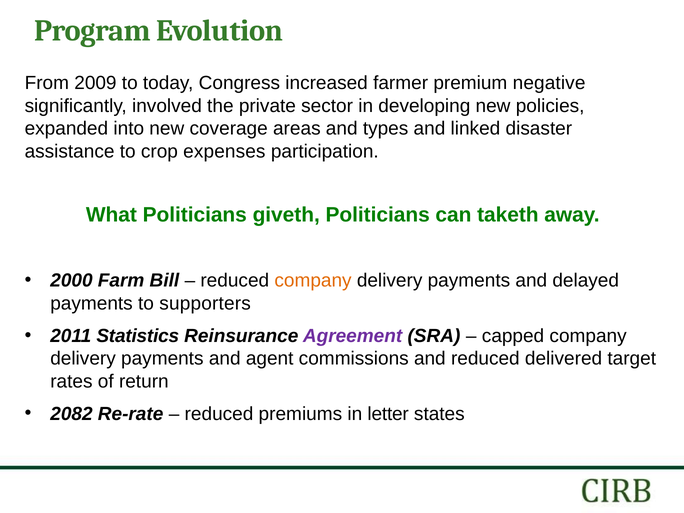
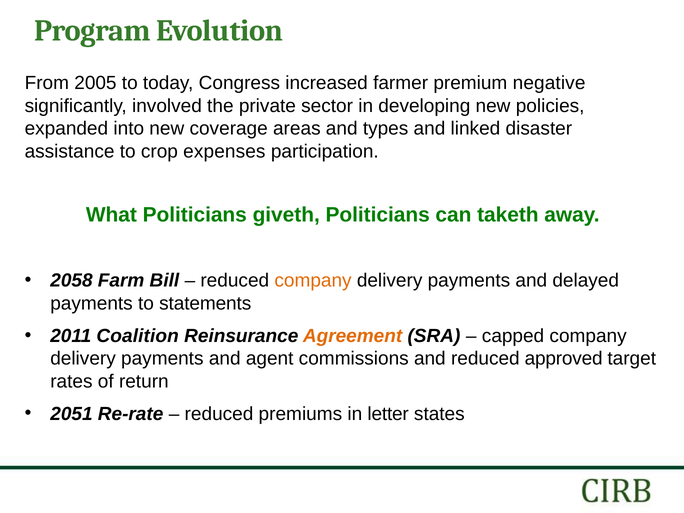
2009: 2009 -> 2005
2000: 2000 -> 2058
supporters: supporters -> statements
Statistics: Statistics -> Coalition
Agreement colour: purple -> orange
delivered: delivered -> approved
2082: 2082 -> 2051
